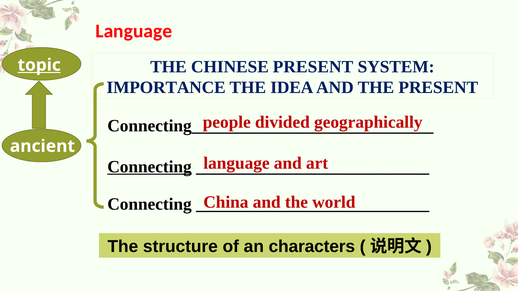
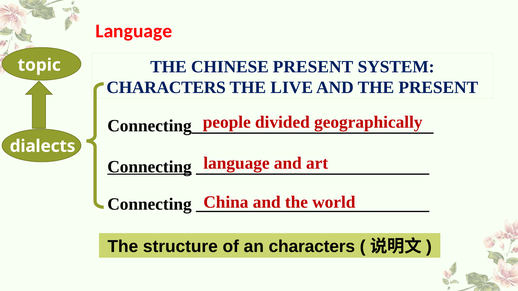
topic underline: present -> none
IMPORTANCE at (166, 87): IMPORTANCE -> CHARACTERS
IDEA: IDEA -> LIVE
ancient: ancient -> dialects
